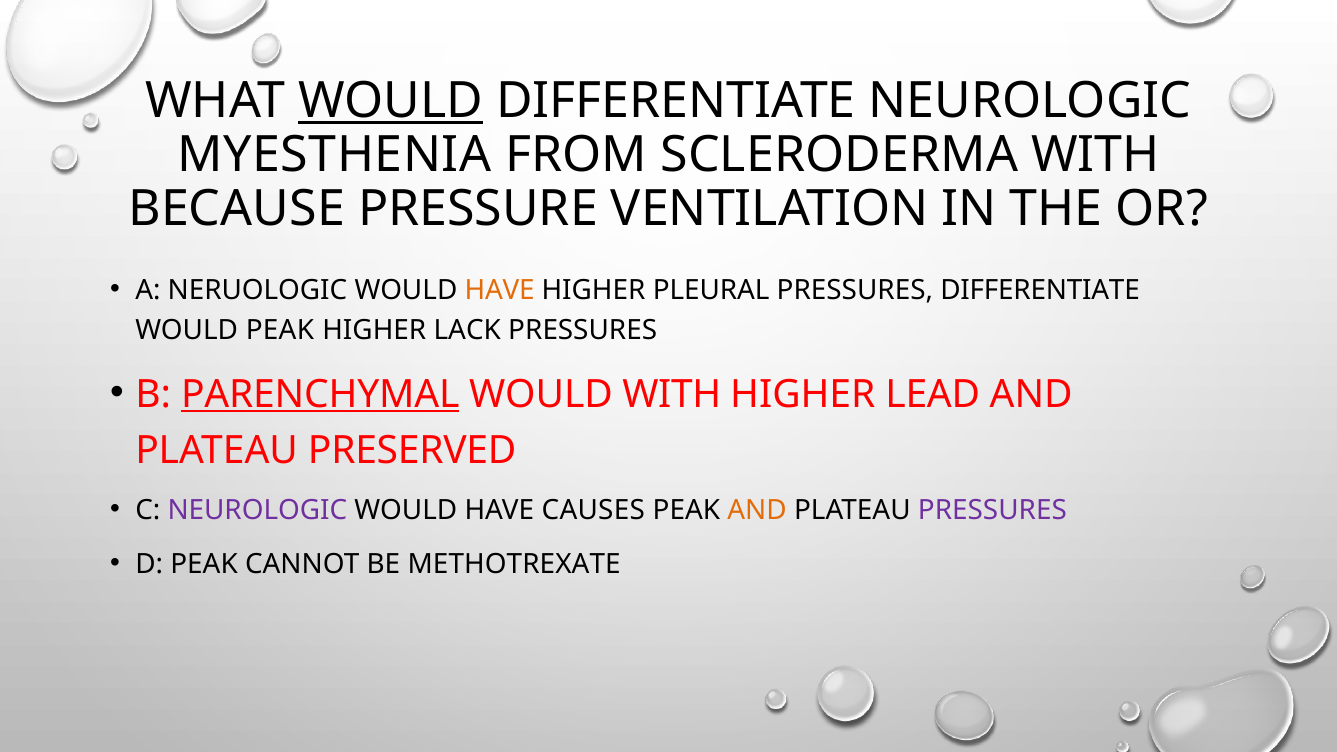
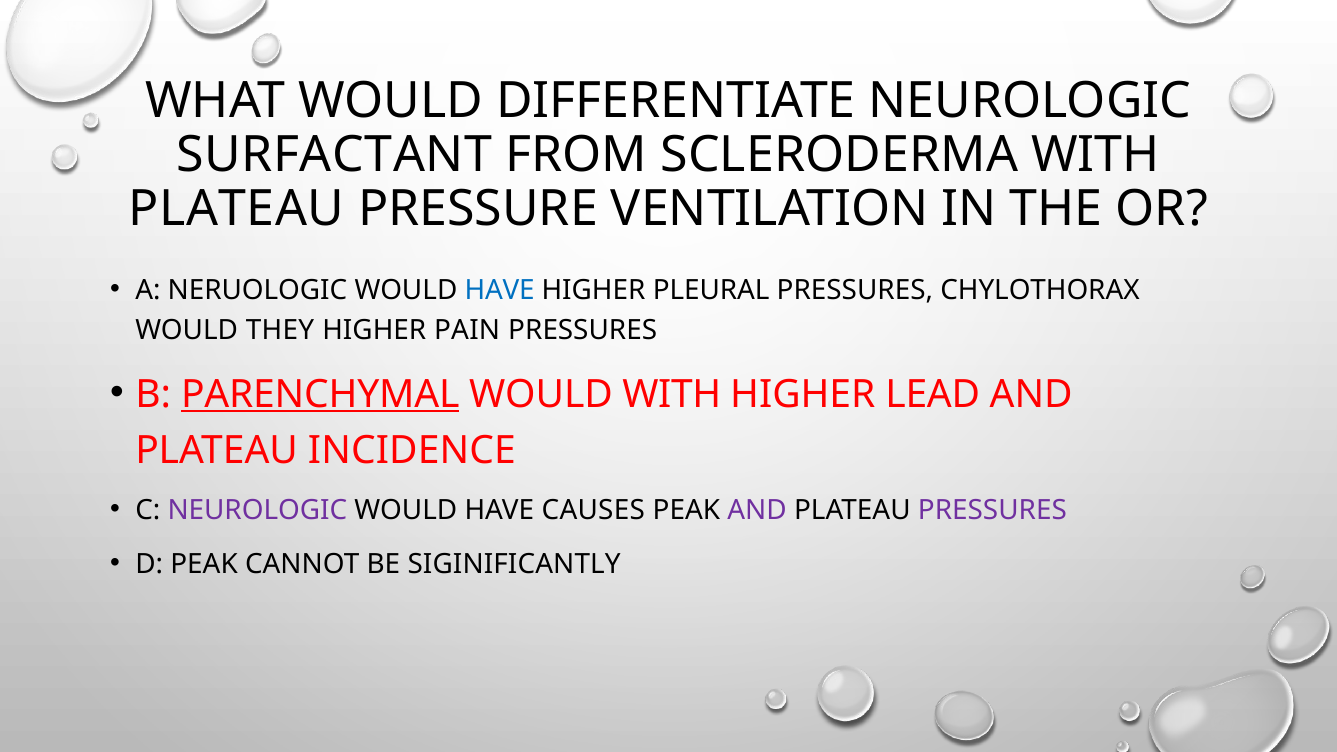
WOULD at (391, 101) underline: present -> none
MYESTHENIA: MYESTHENIA -> SURFACTANT
BECAUSE at (237, 209): BECAUSE -> PLATEAU
HAVE at (500, 290) colour: orange -> blue
PRESSURES DIFFERENTIATE: DIFFERENTIATE -> CHYLOTHORAX
WOULD PEAK: PEAK -> THEY
LACK: LACK -> PAIN
PRESERVED: PRESERVED -> INCIDENCE
AND at (757, 510) colour: orange -> purple
METHOTREXATE: METHOTREXATE -> SIGINIFICANTLY
